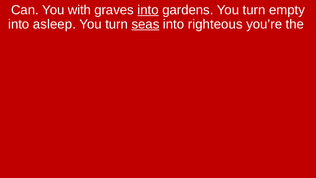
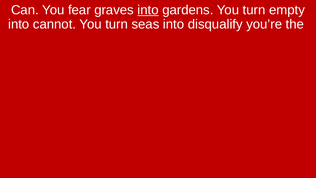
with: with -> fear
asleep: asleep -> cannot
seas underline: present -> none
righteous: righteous -> disqualify
